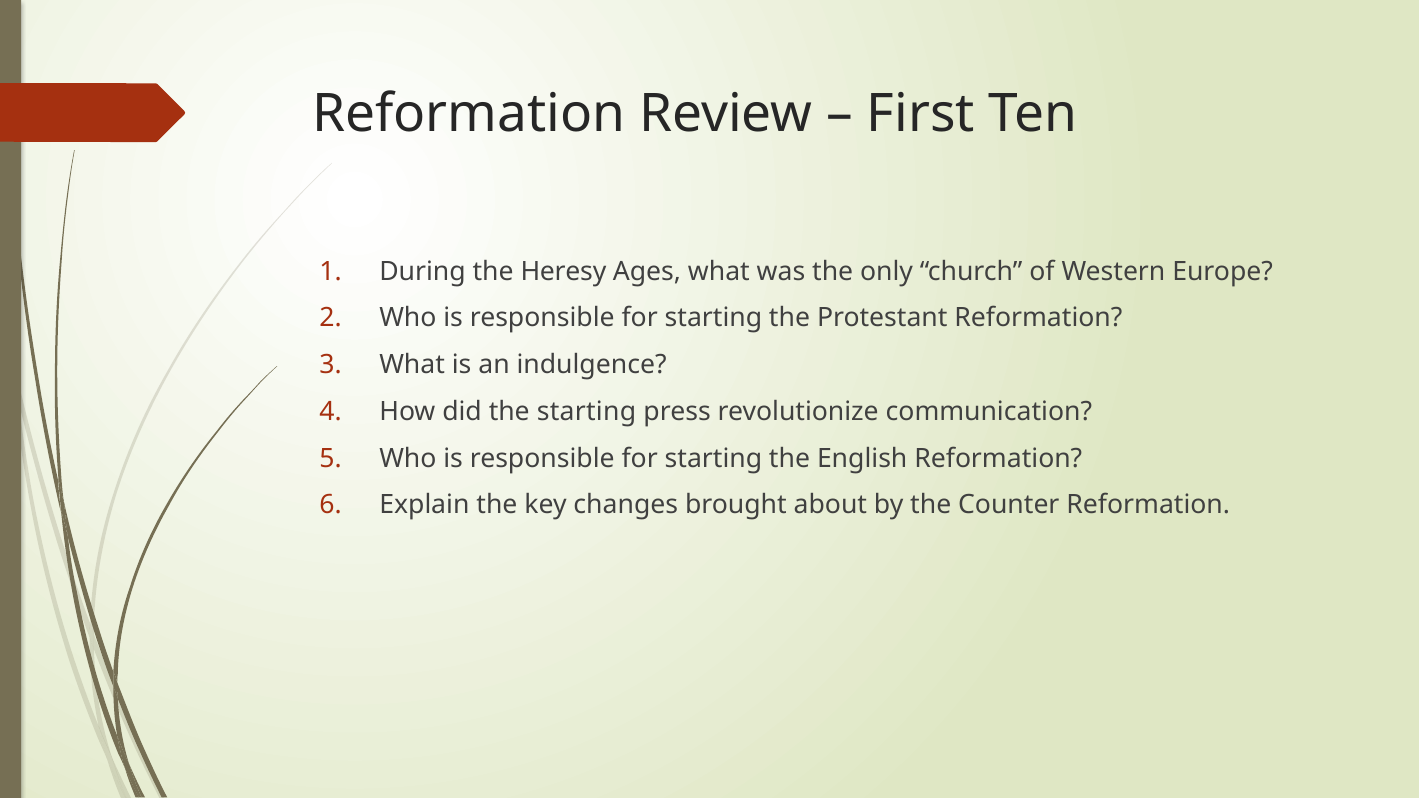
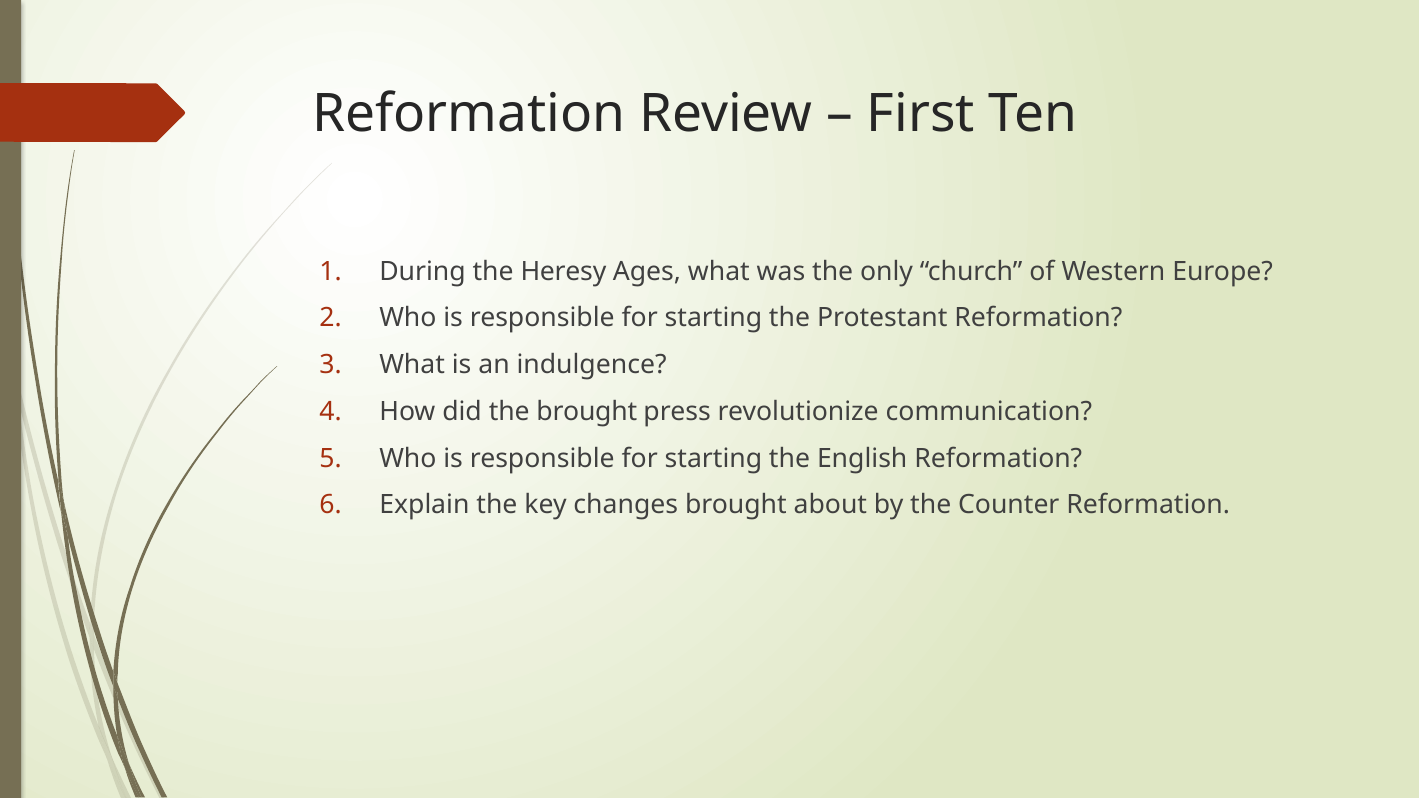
the starting: starting -> brought
